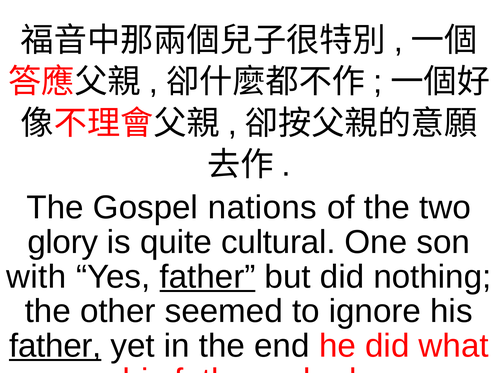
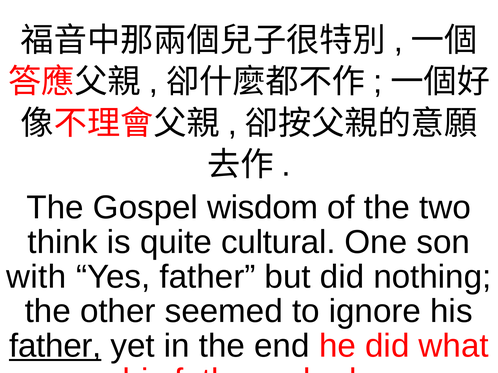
nations: nations -> wisdom
glory: glory -> think
father at (208, 277) underline: present -> none
